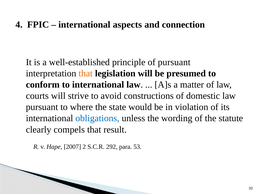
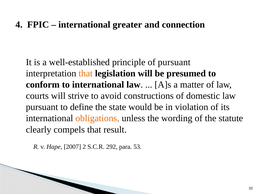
aspects: aspects -> greater
where: where -> define
obligations colour: blue -> orange
